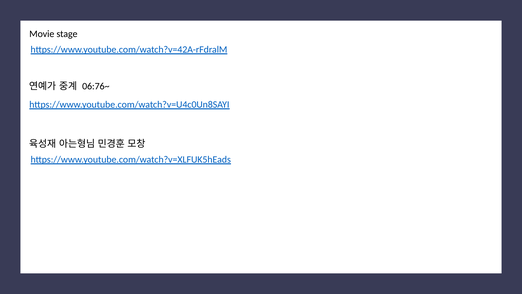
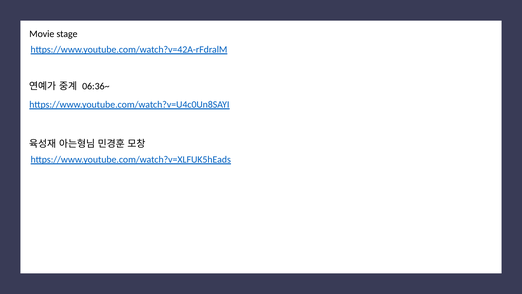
06:76~: 06:76~ -> 06:36~
